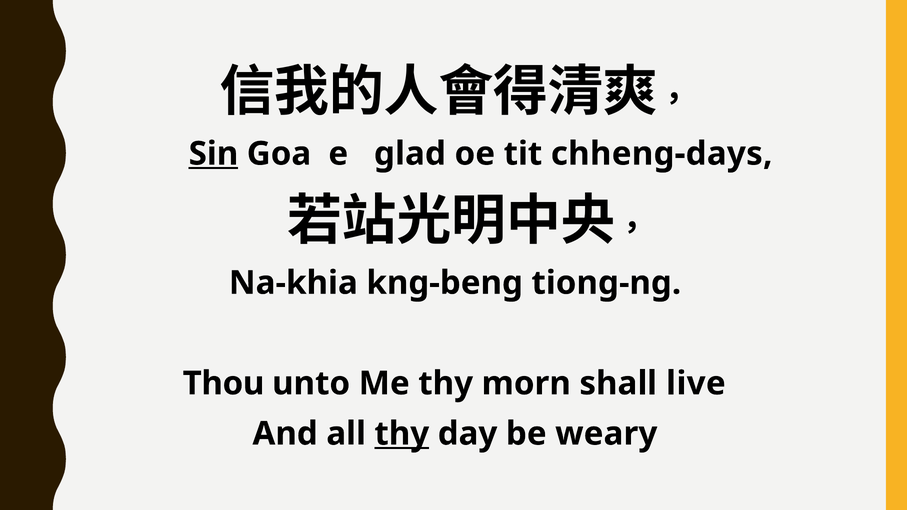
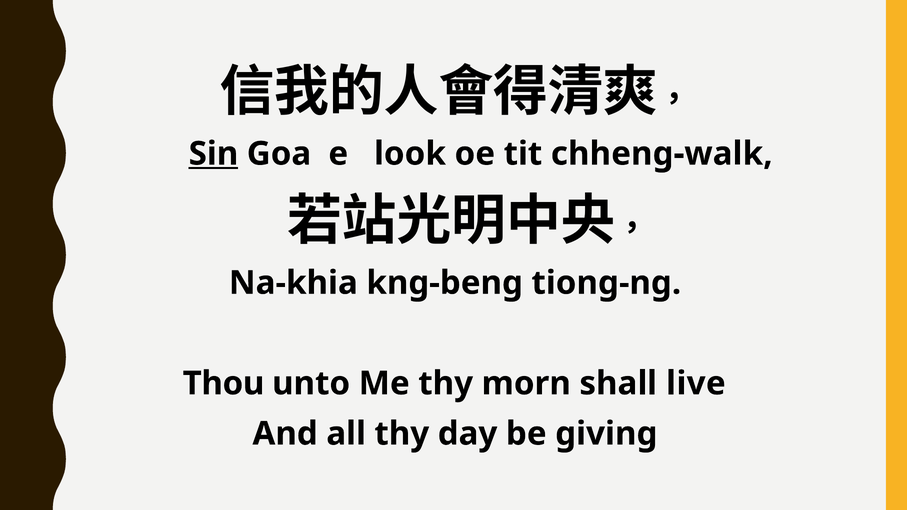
glad: glad -> look
chheng-days: chheng-days -> chheng-walk
thy at (402, 434) underline: present -> none
weary: weary -> giving
